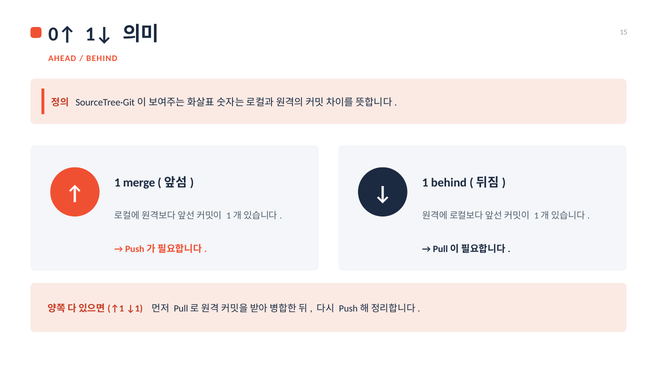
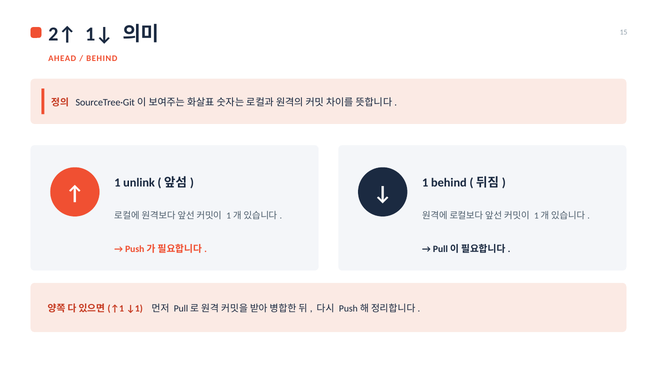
0↑: 0↑ -> 2↑
merge: merge -> unlink
